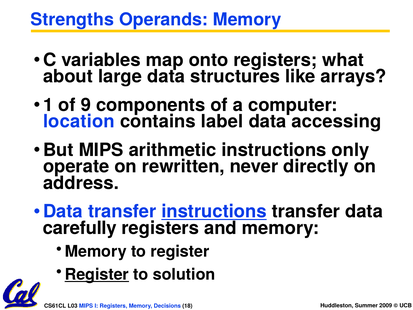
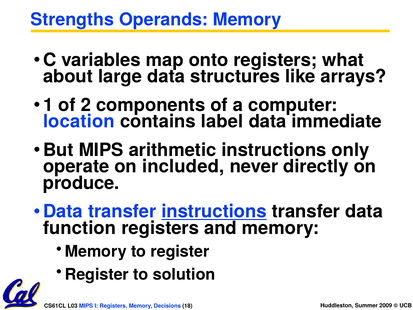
9: 9 -> 2
accessing: accessing -> immediate
rewritten: rewritten -> included
address: address -> produce
carefully: carefully -> function
Register at (97, 274) underline: present -> none
